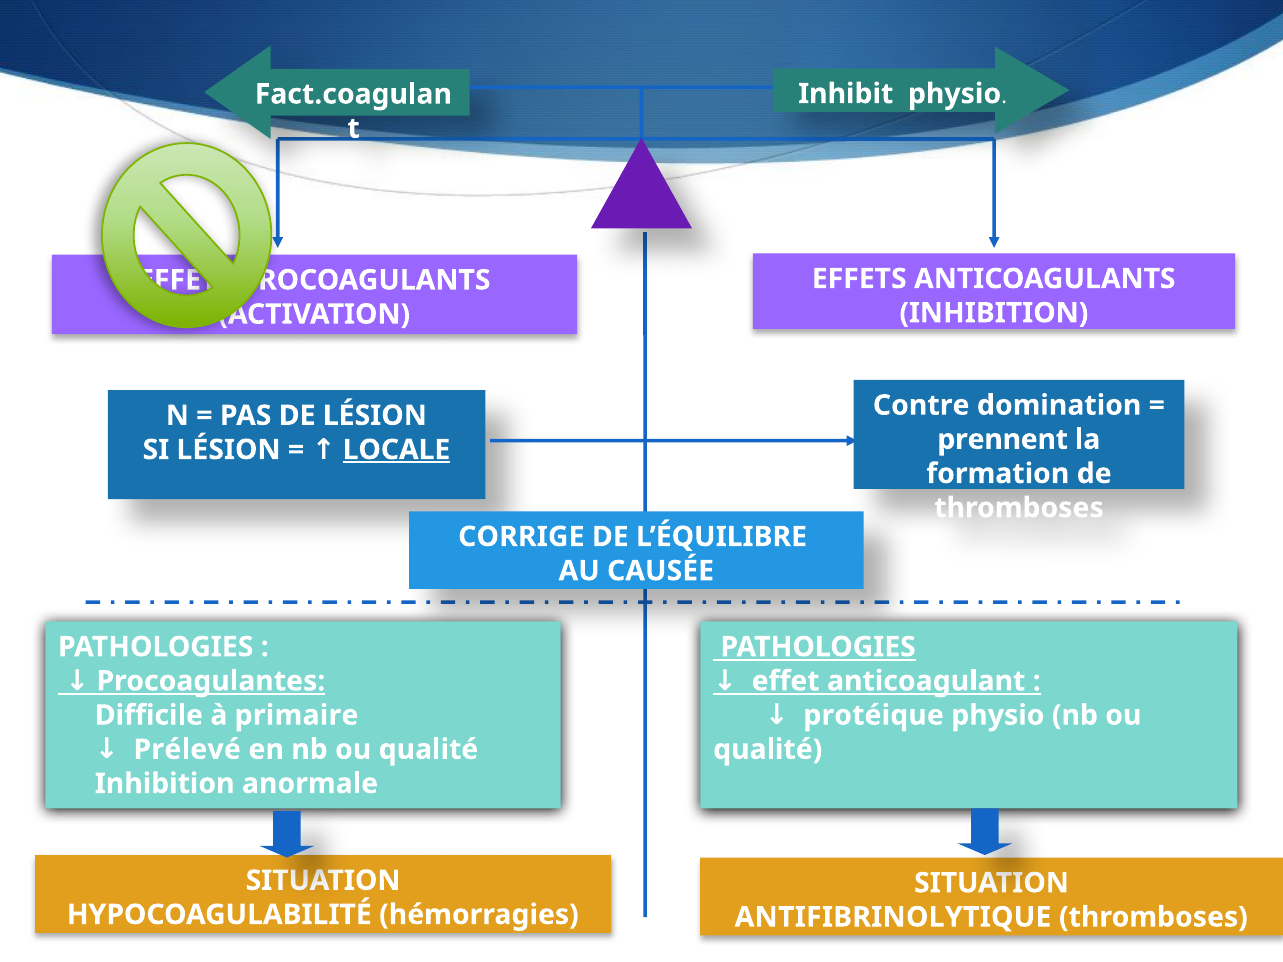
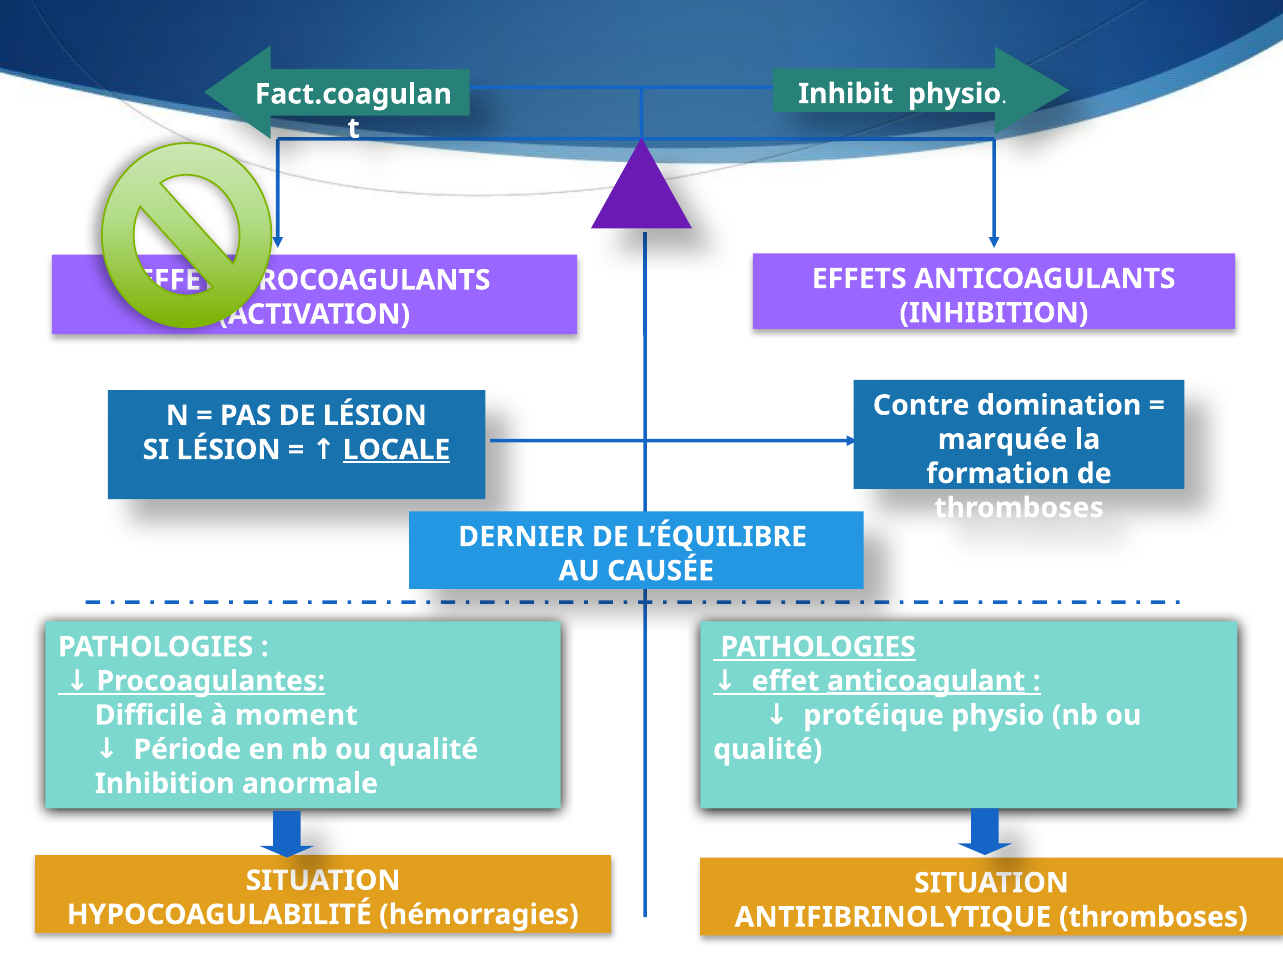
prennent: prennent -> marquée
CORRIGE: CORRIGE -> DERNIER
anticoagulant underline: none -> present
primaire: primaire -> moment
Prélevé: Prélevé -> Période
